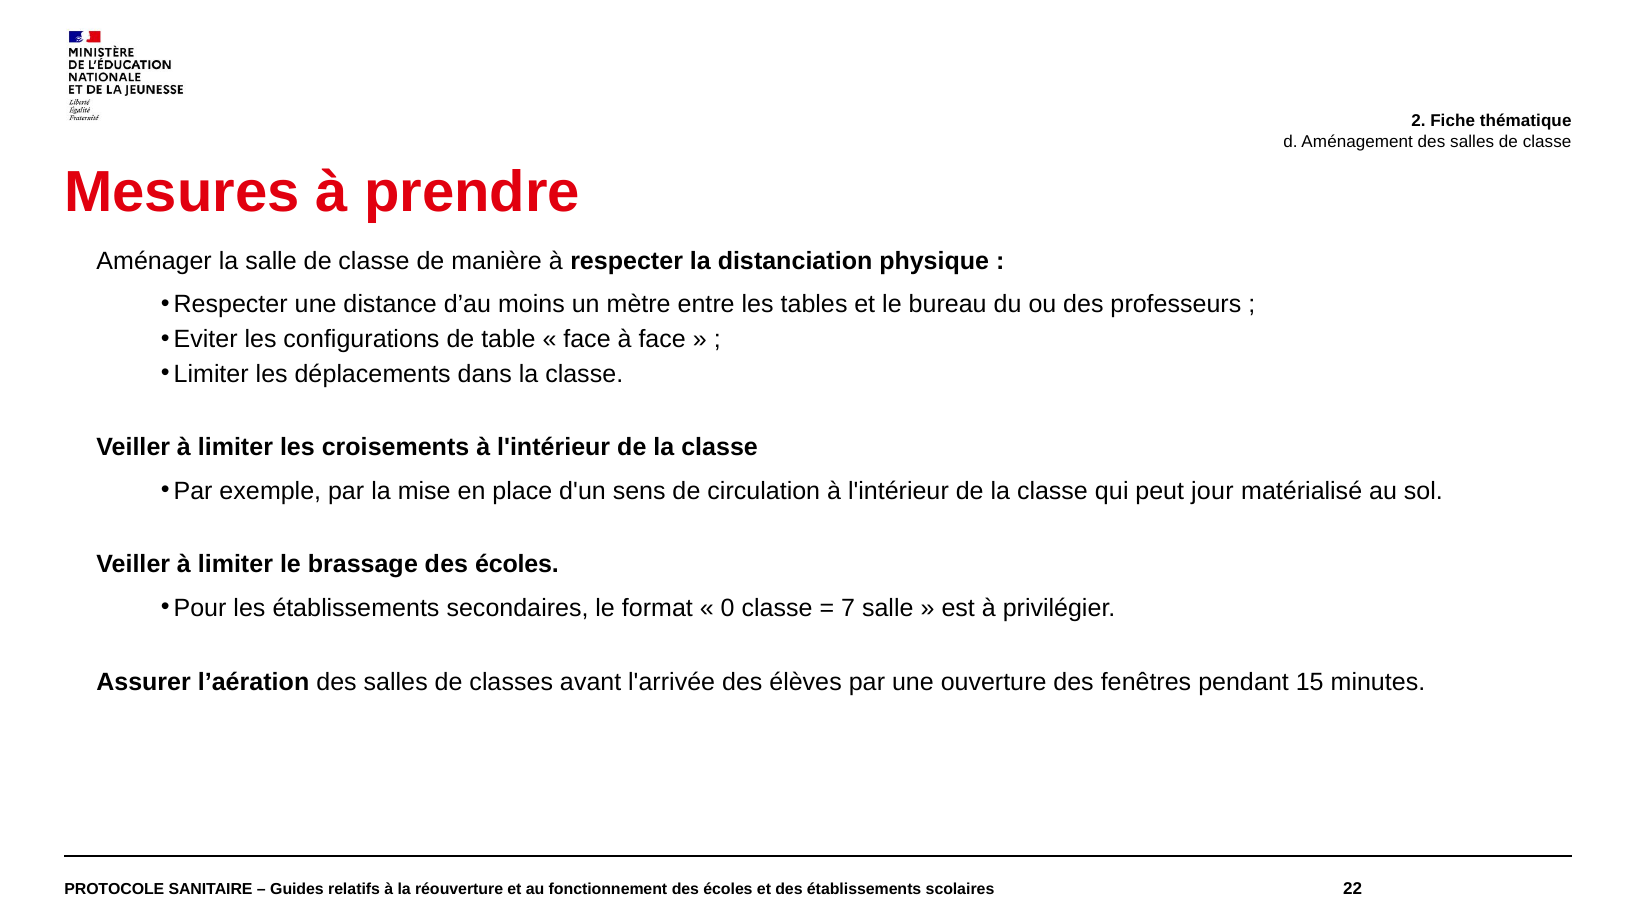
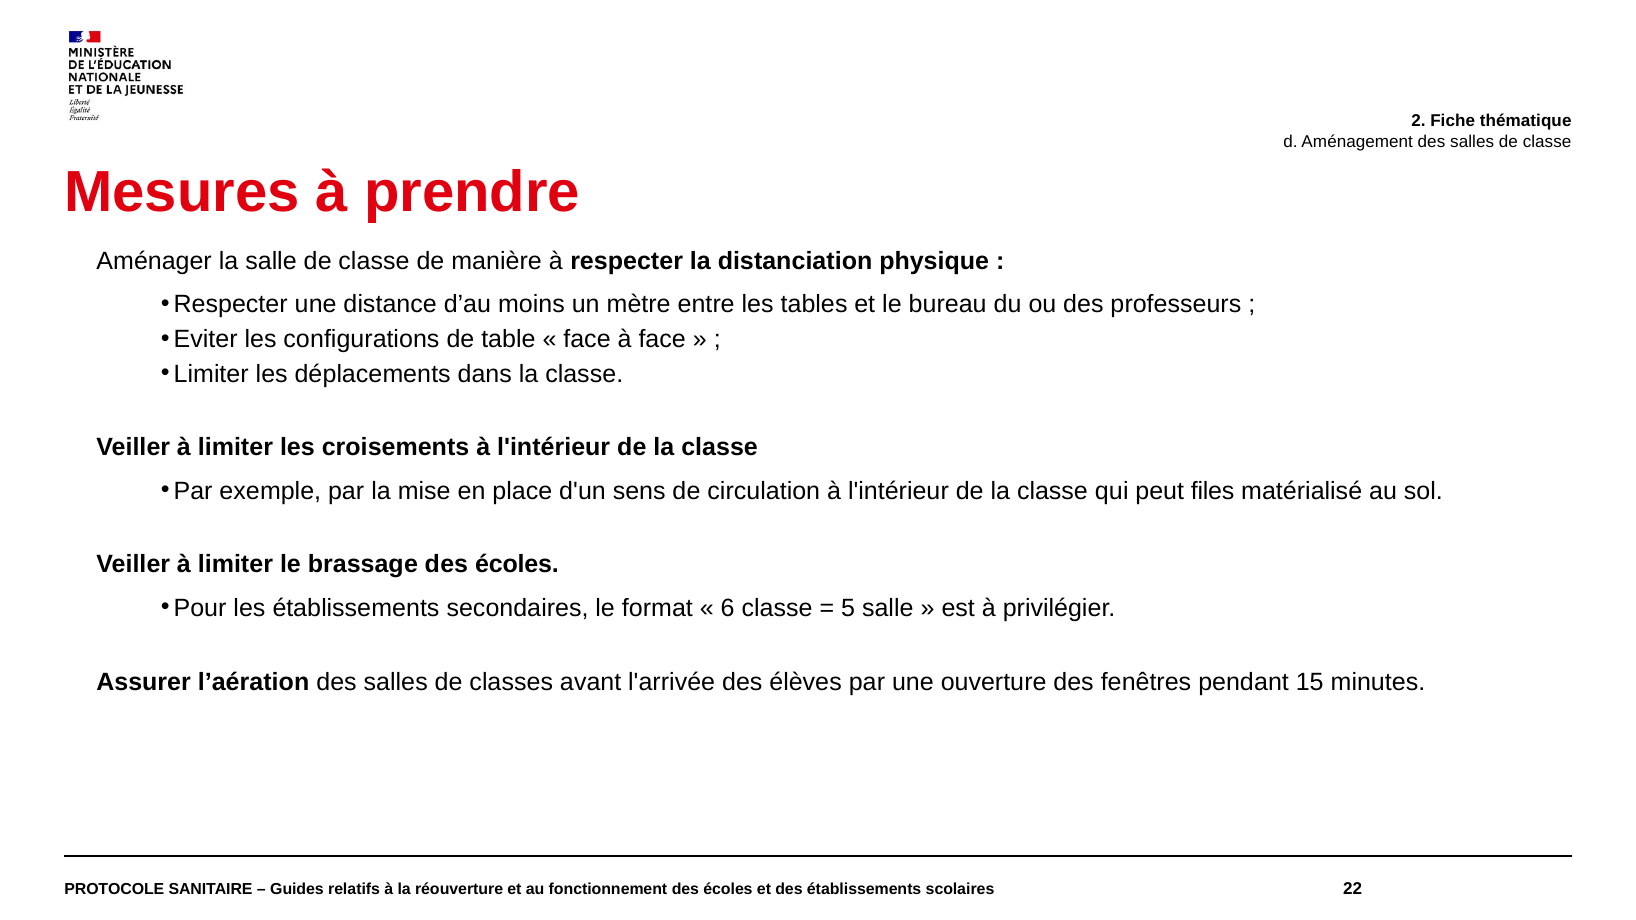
jour: jour -> files
0: 0 -> 6
7: 7 -> 5
